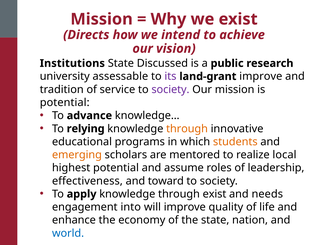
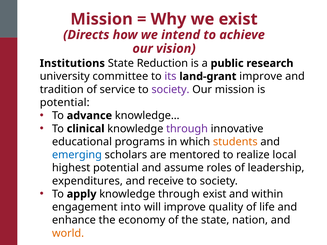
Discussed: Discussed -> Reduction
assessable: assessable -> committee
relying: relying -> clinical
through at (187, 129) colour: orange -> purple
emerging colour: orange -> blue
effectiveness: effectiveness -> expenditures
toward: toward -> receive
needs: needs -> within
world colour: blue -> orange
